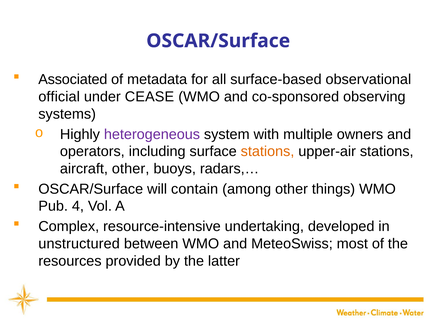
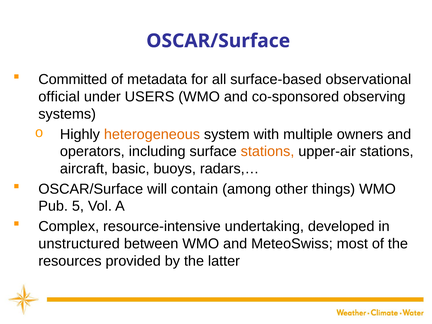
Associated: Associated -> Committed
CEASE: CEASE -> USERS
heterogeneous colour: purple -> orange
aircraft other: other -> basic
4: 4 -> 5
